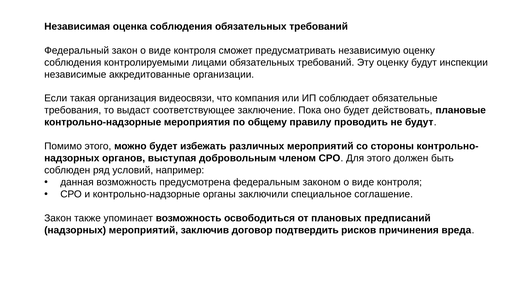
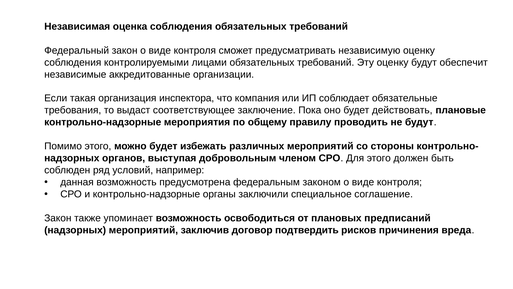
инспекции: инспекции -> обеспечит
видеосвязи: видеосвязи -> инспектора
